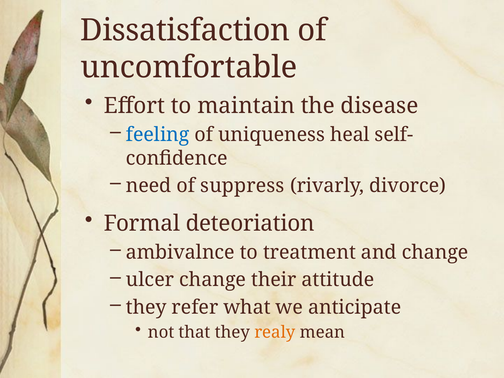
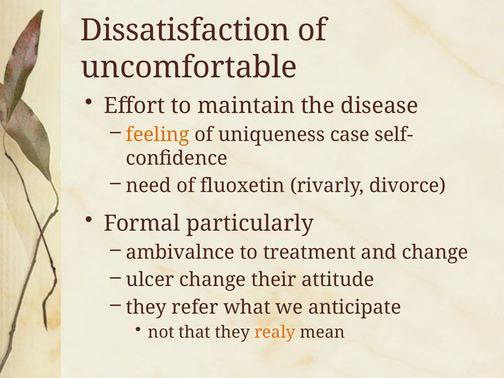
feeling colour: blue -> orange
heal: heal -> case
suppress: suppress -> fluoxetin
deteoriation: deteoriation -> particularly
